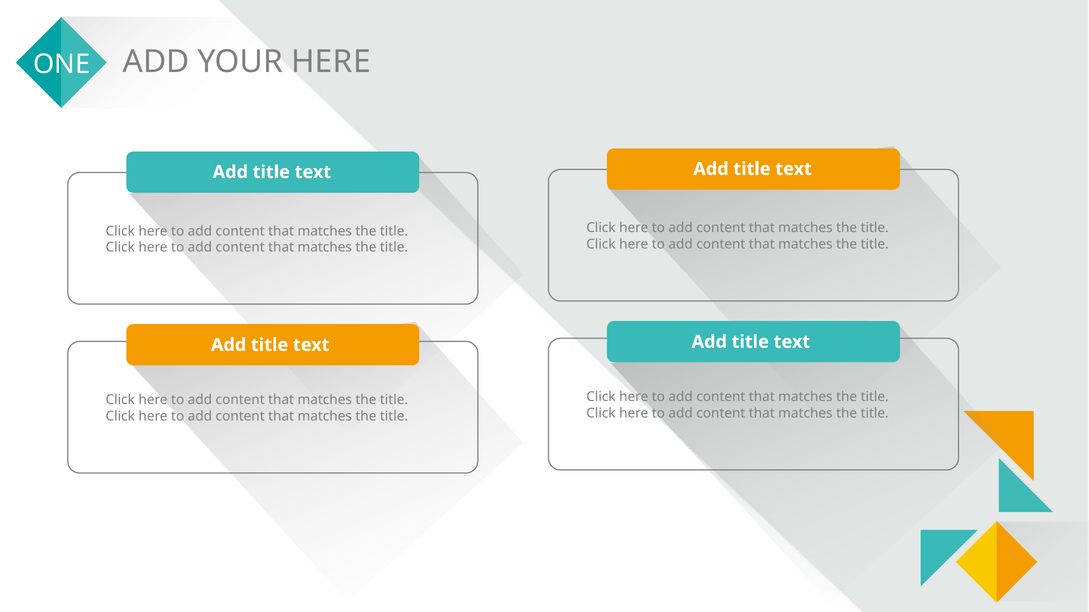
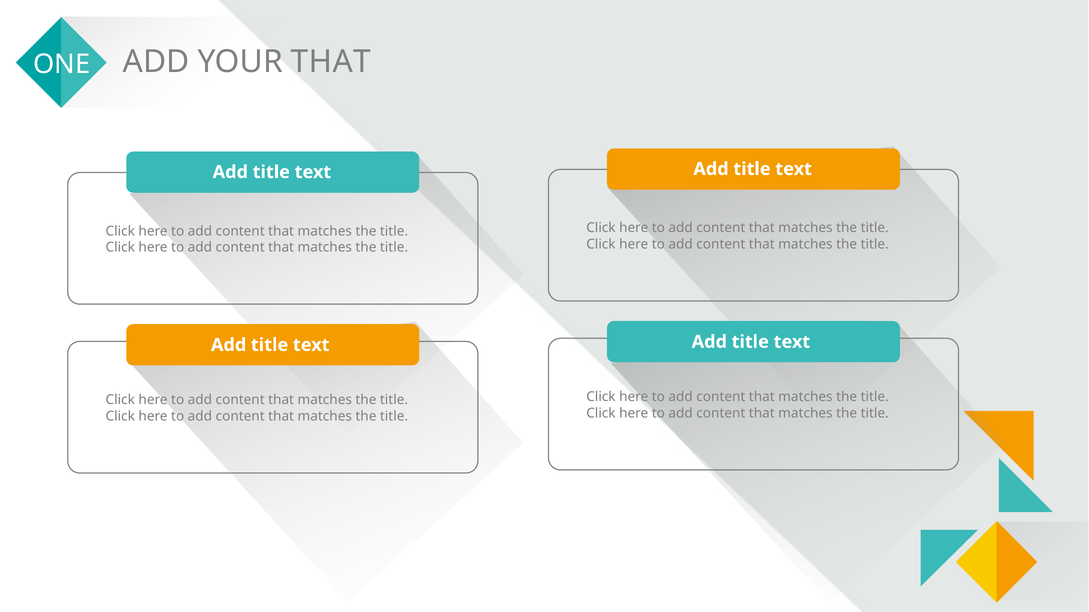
HERE at (331, 62): HERE -> THAT
